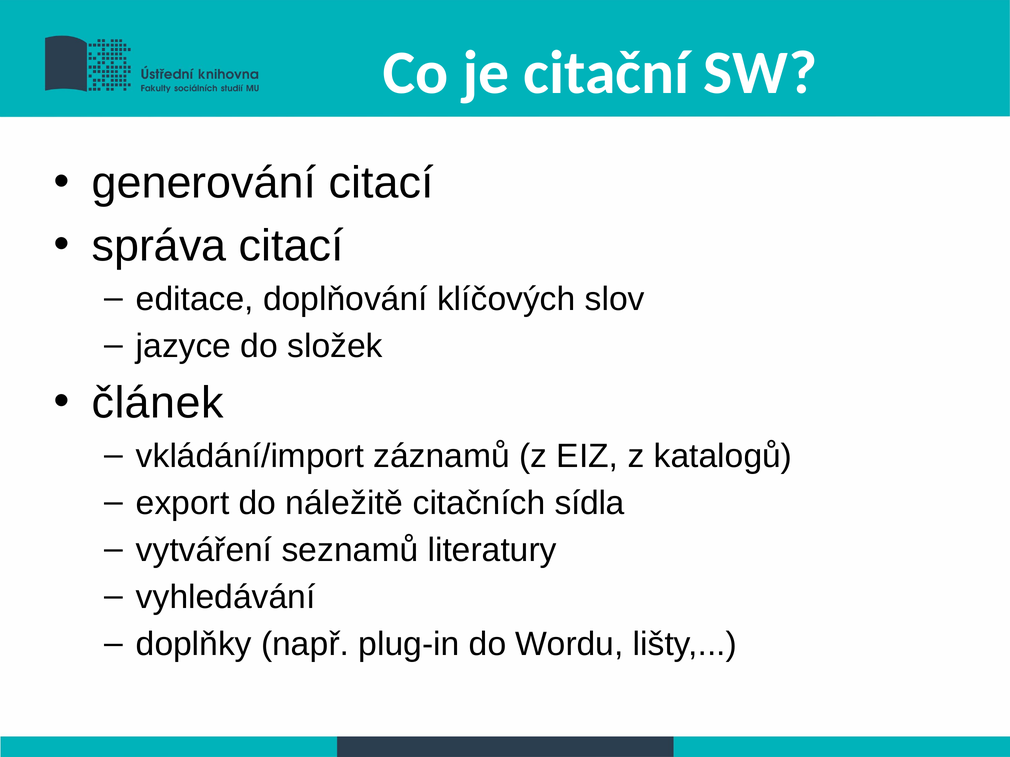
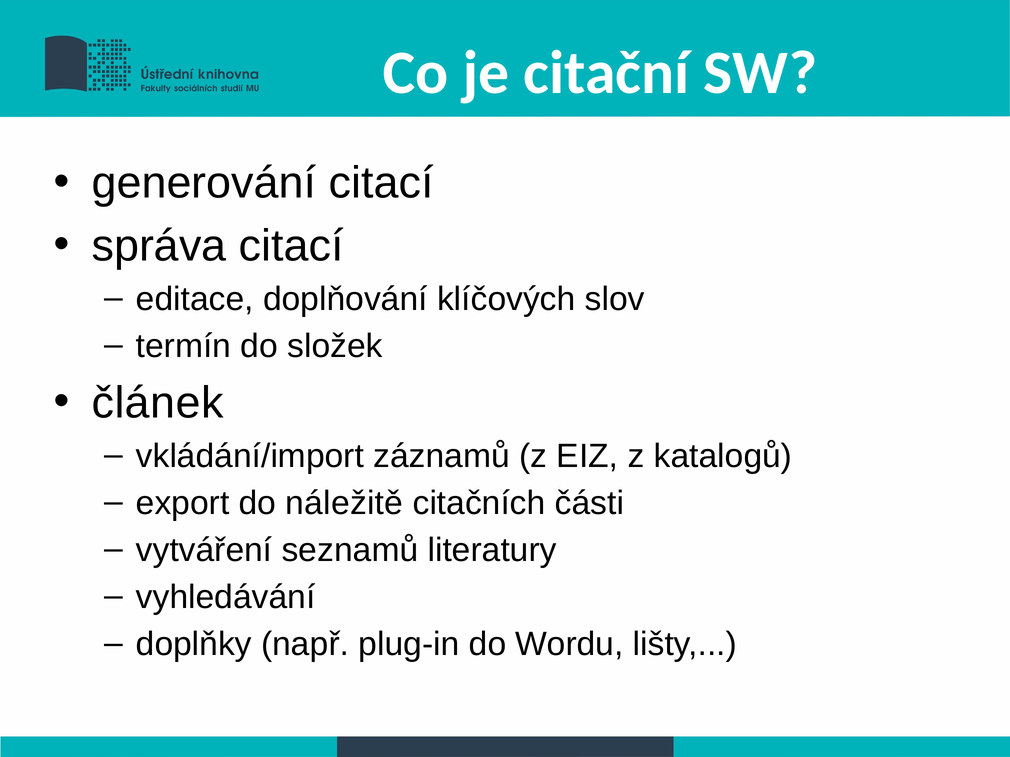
jazyce: jazyce -> termín
sídla: sídla -> části
